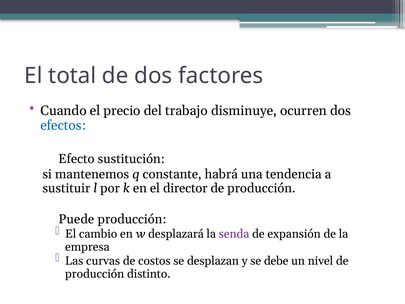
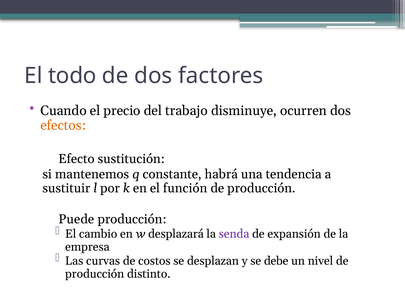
total: total -> todo
efectos colour: blue -> orange
director: director -> función
